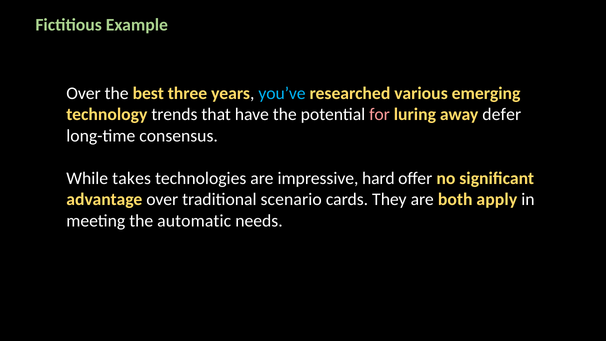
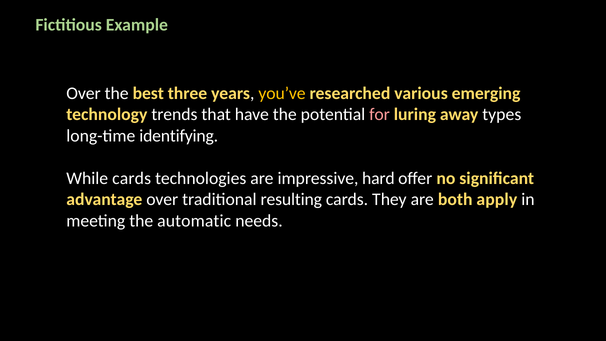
you’ve colour: light blue -> yellow
defer: defer -> types
consensus: consensus -> identifying
While takes: takes -> cards
scenario: scenario -> resulting
